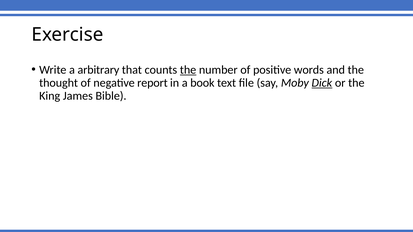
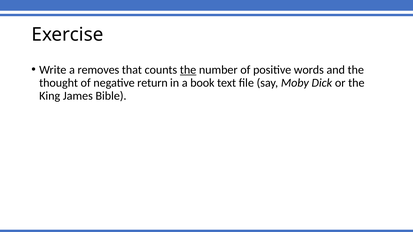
arbitrary: arbitrary -> removes
report: report -> return
Dick underline: present -> none
